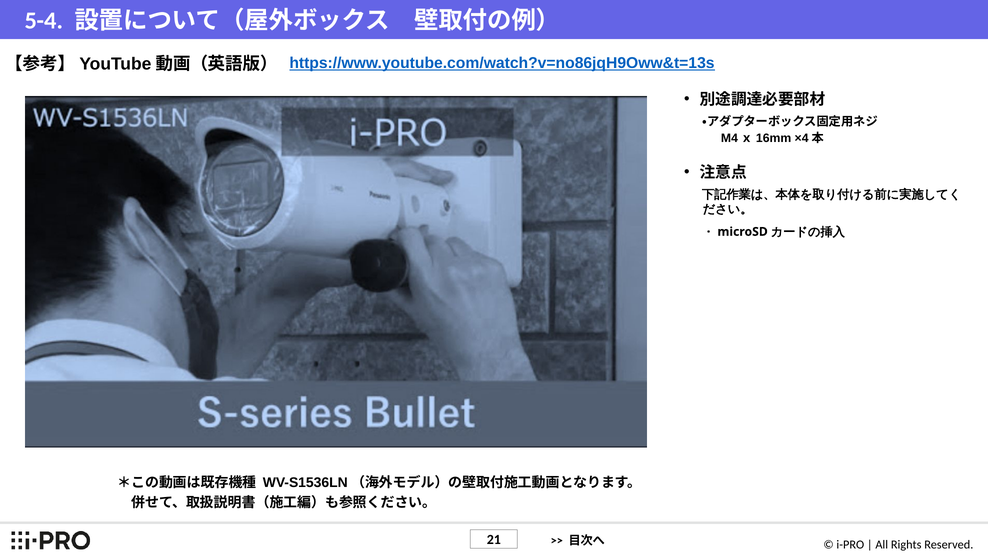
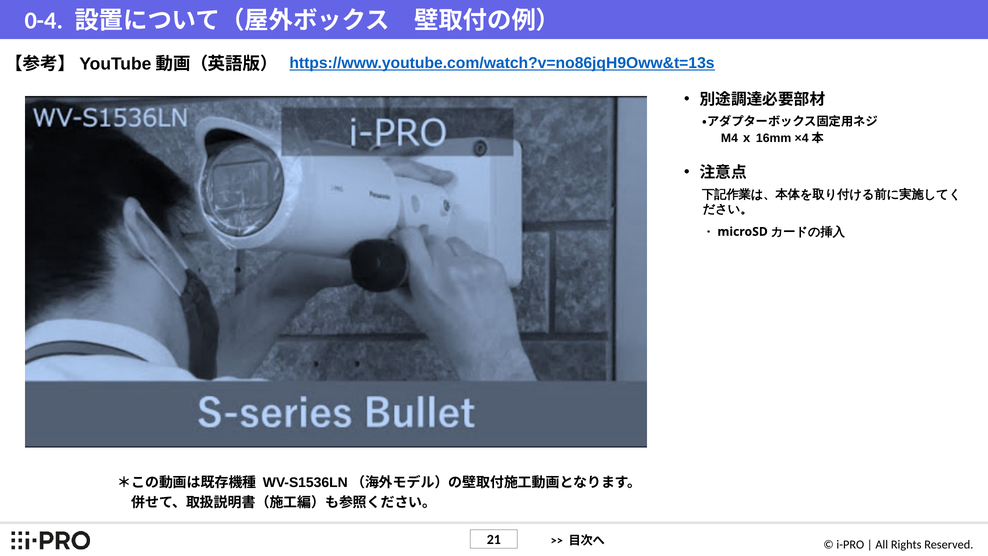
5-4: 5-4 -> 0-4
